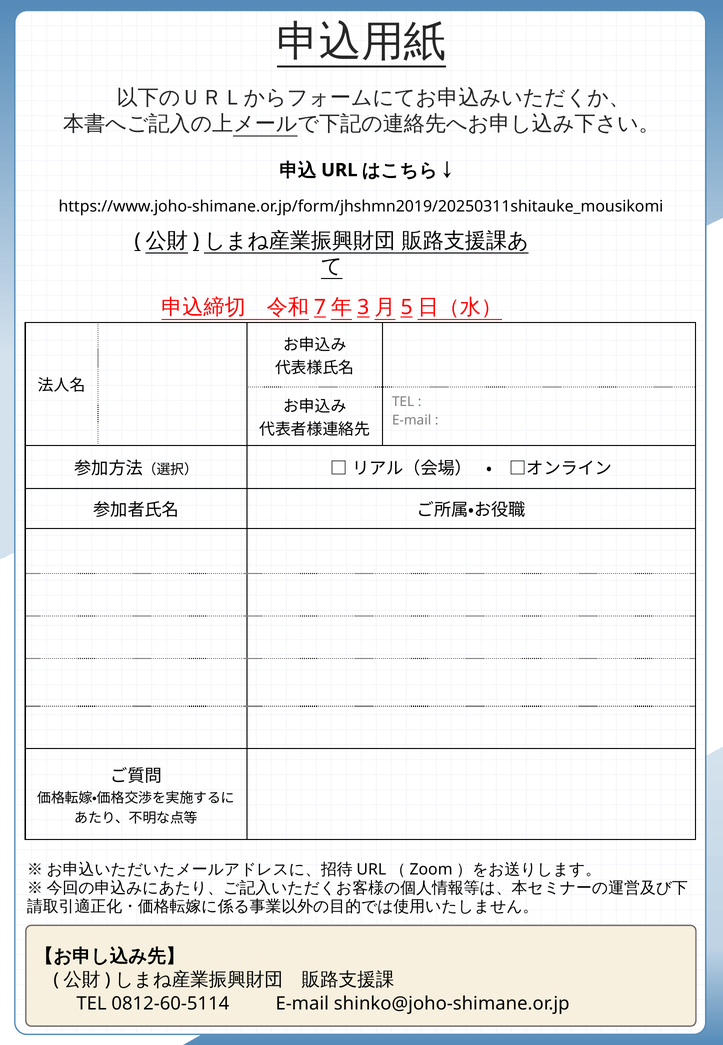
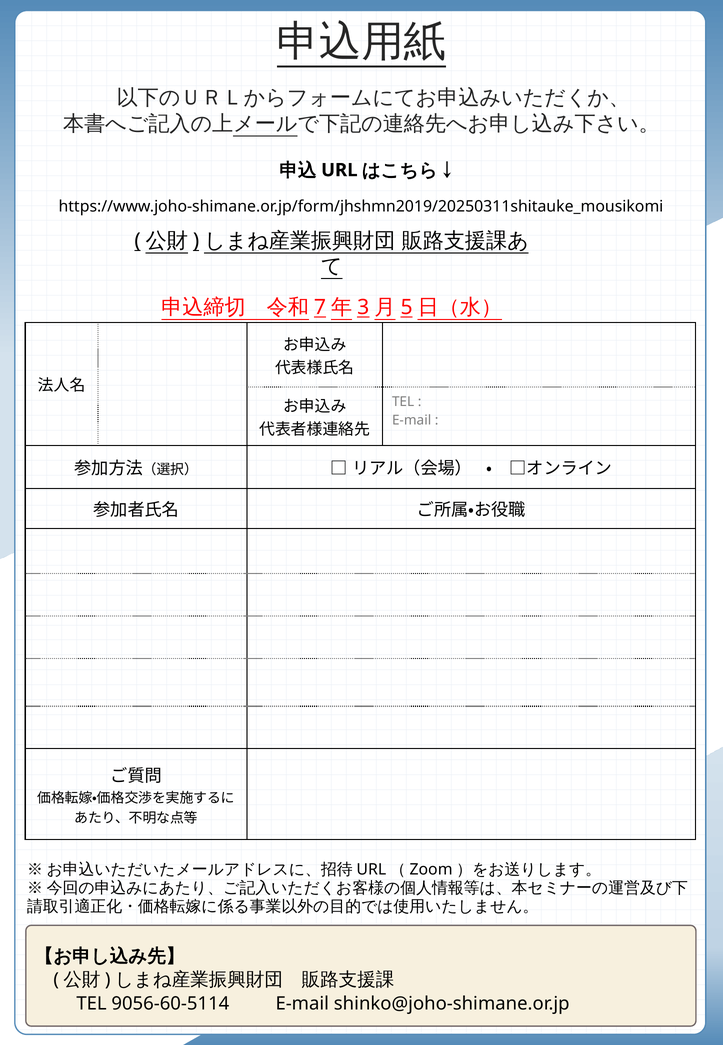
0812-60-5114: 0812-60-5114 -> 9056-60-5114
